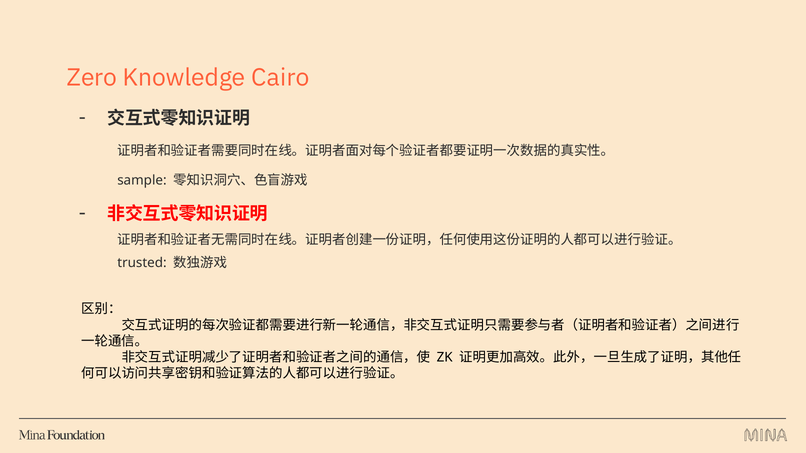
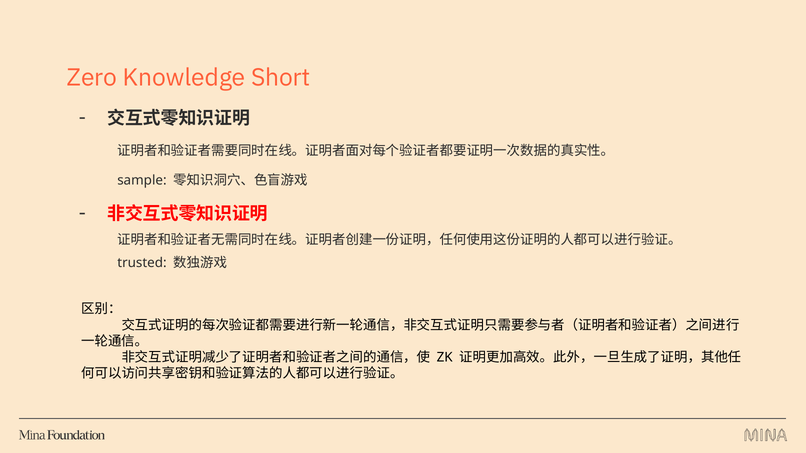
Cairo: Cairo -> Short
